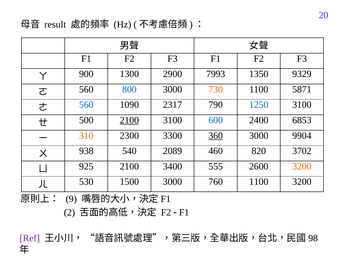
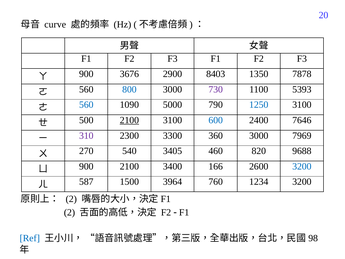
result: result -> curve
1300: 1300 -> 3676
7993: 7993 -> 8403
9329: 9329 -> 7878
730 colour: orange -> purple
5871: 5871 -> 5393
2317: 2317 -> 5000
6853: 6853 -> 7646
310 colour: orange -> purple
360 underline: present -> none
9904: 9904 -> 7969
938: 938 -> 270
2089: 2089 -> 3405
3702: 3702 -> 9688
ㄩ 925: 925 -> 900
555: 555 -> 166
3200 at (302, 166) colour: orange -> blue
530: 530 -> 587
1500 3000: 3000 -> 3964
760 1100: 1100 -> 1234
9 at (71, 199): 9 -> 2
Ref colour: purple -> blue
